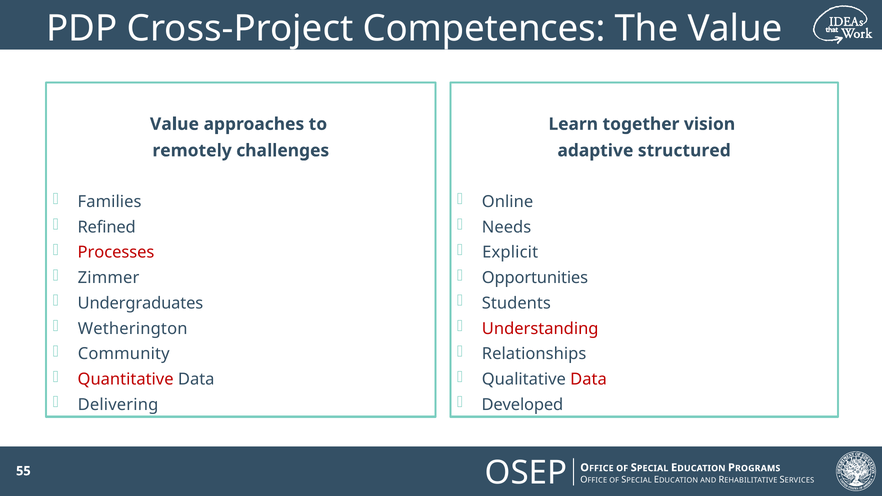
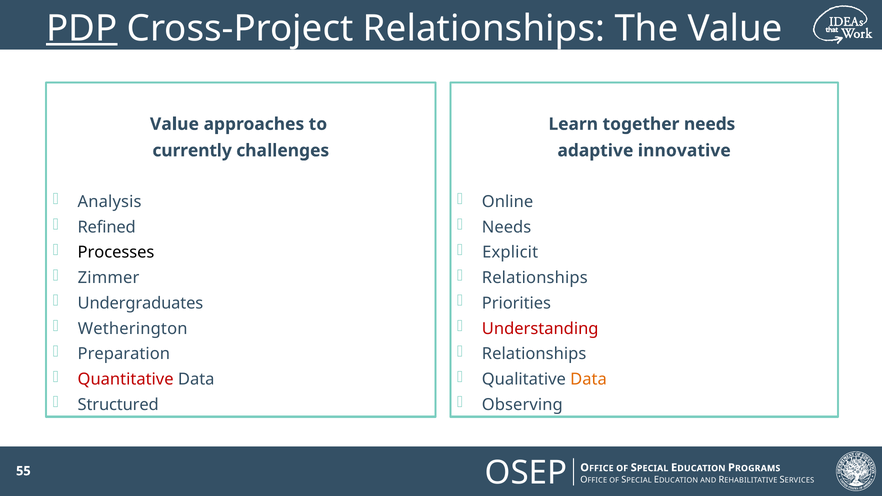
PDP underline: none -> present
Cross-Project Competences: Competences -> Relationships
together vision: vision -> needs
remotely: remotely -> currently
structured: structured -> innovative
Families: Families -> Analysis
Processes colour: red -> black
Opportunities at (535, 278): Opportunities -> Relationships
Students: Students -> Priorities
Community: Community -> Preparation
Data at (589, 379) colour: red -> orange
Delivering: Delivering -> Structured
Developed: Developed -> Observing
